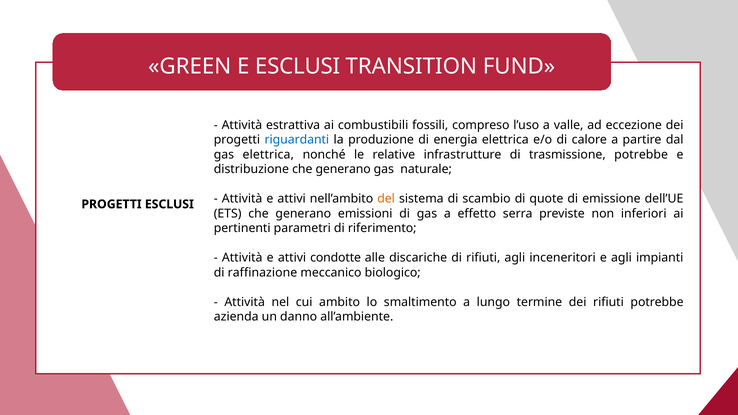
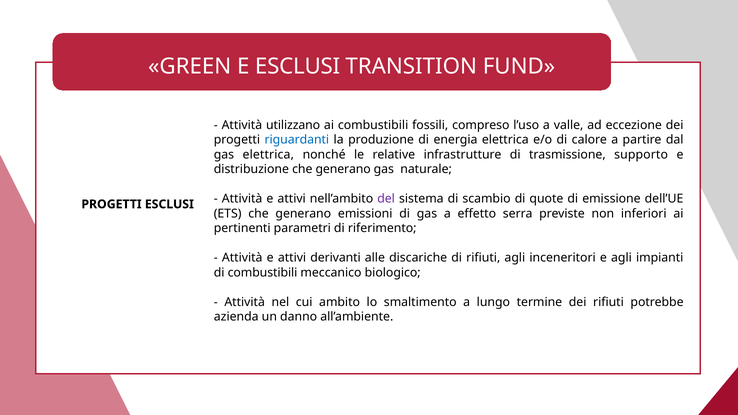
estrattiva: estrattiva -> utilizzano
trasmissione potrebbe: potrebbe -> supporto
del colour: orange -> purple
condotte: condotte -> derivanti
di raffinazione: raffinazione -> combustibili
